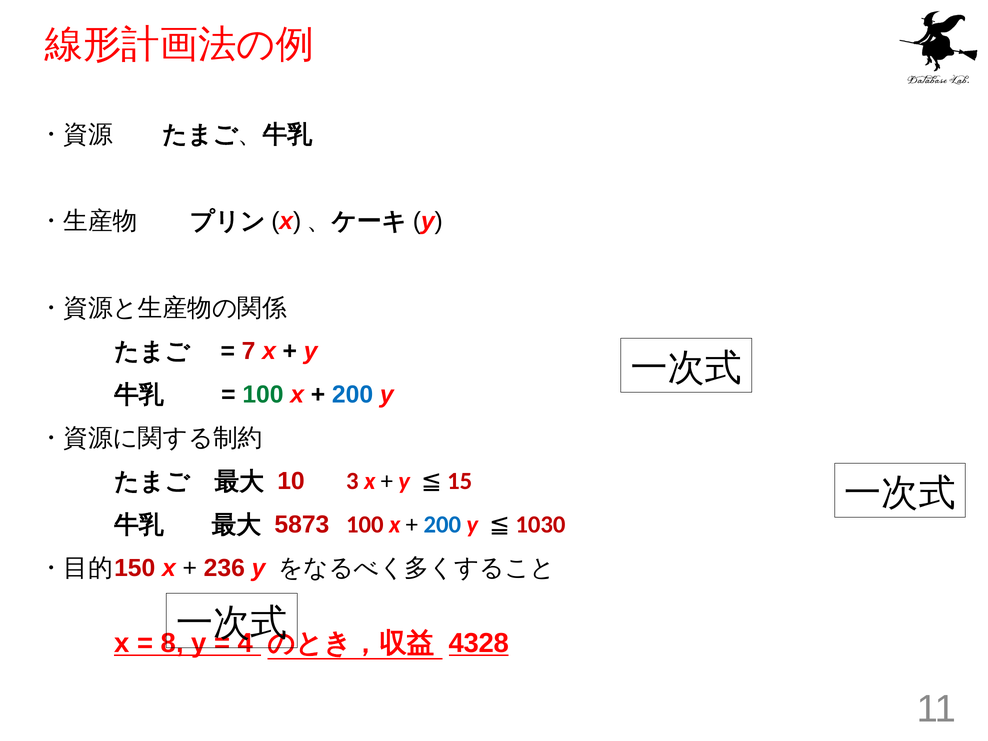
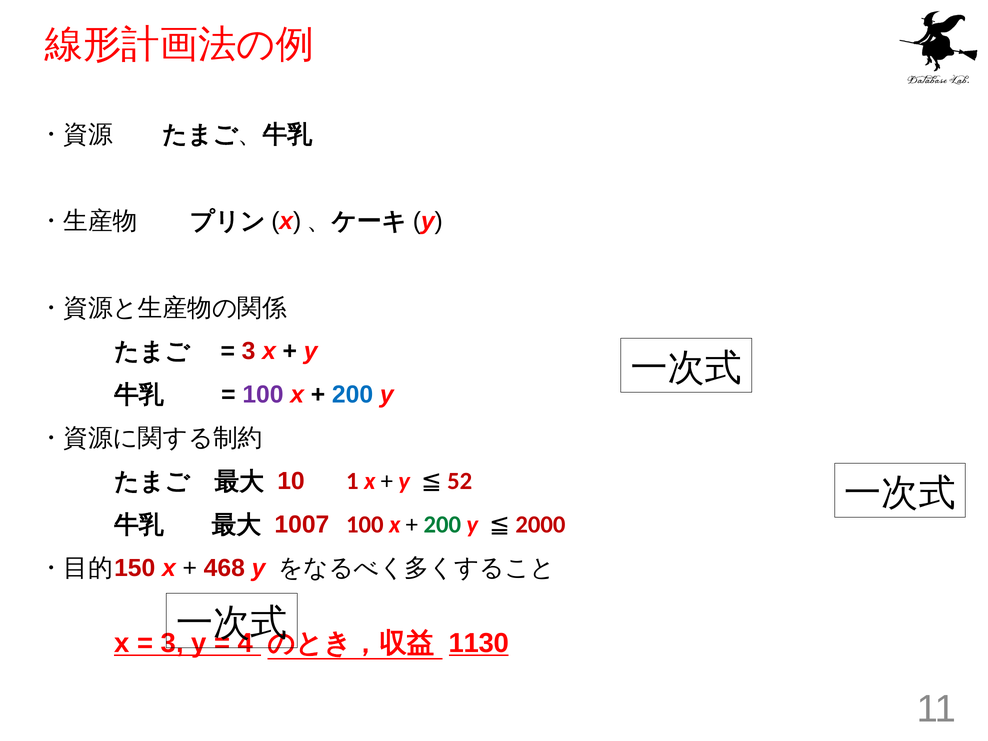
7 at (249, 351): 7 -> 3
100 at (263, 395) colour: green -> purple
3: 3 -> 1
15: 15 -> 52
5873: 5873 -> 1007
200 at (442, 525) colour: blue -> green
1030: 1030 -> 2000
236: 236 -> 468
8 at (172, 643): 8 -> 3
4328: 4328 -> 1130
